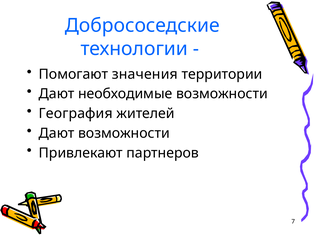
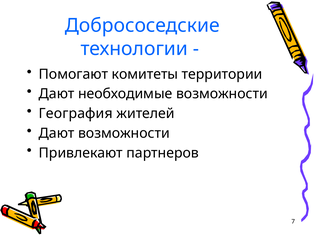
значения: значения -> комитеты
